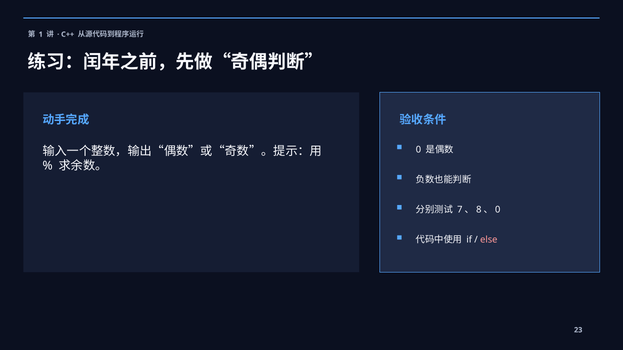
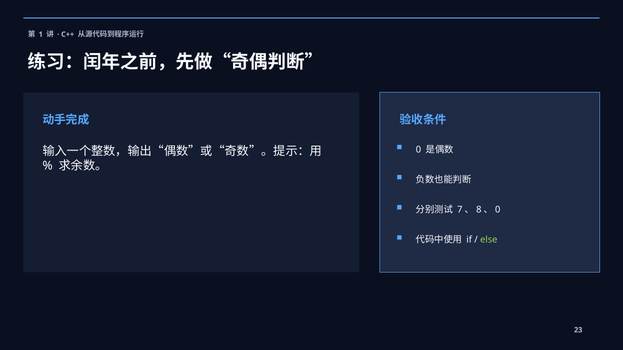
else colour: pink -> light green
